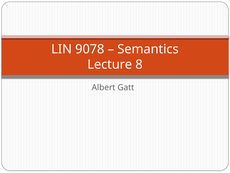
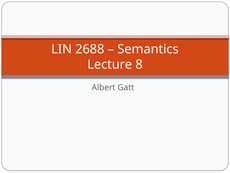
9078: 9078 -> 2688
